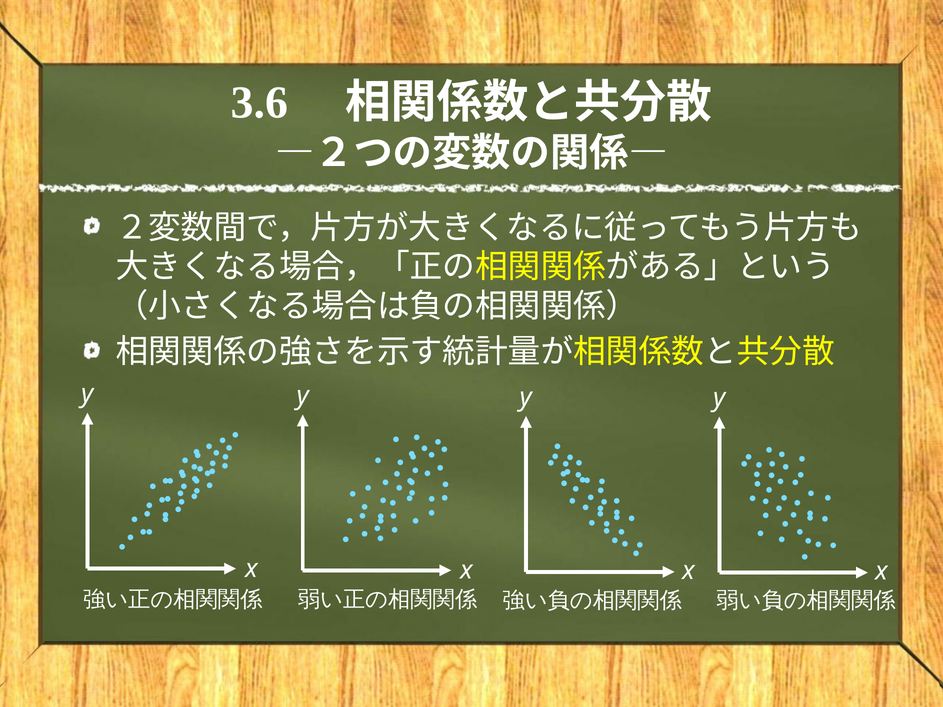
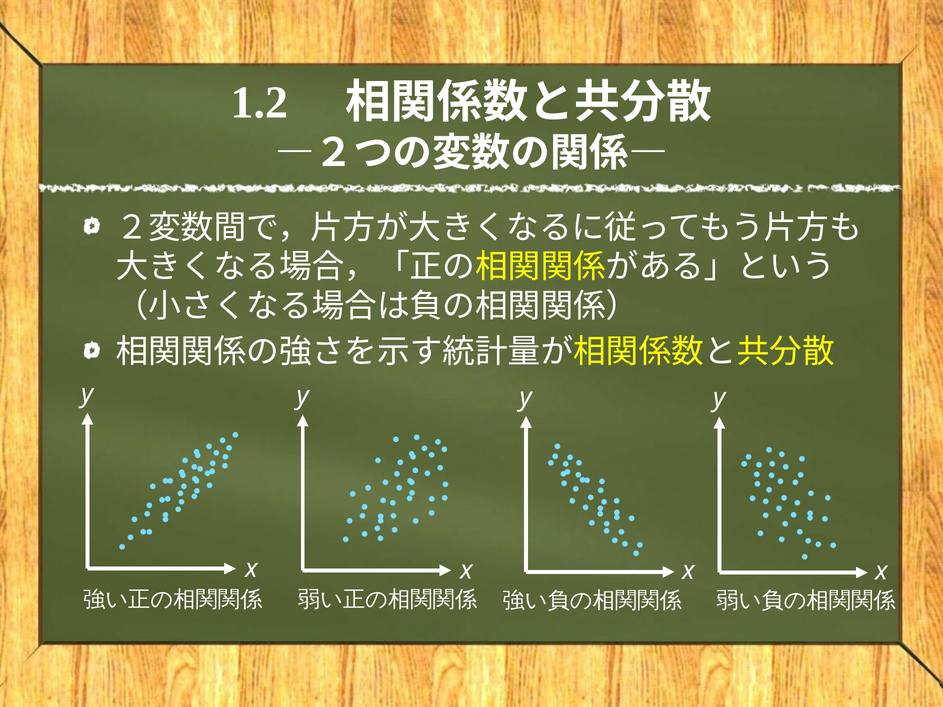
3.6: 3.6 -> 1.2
